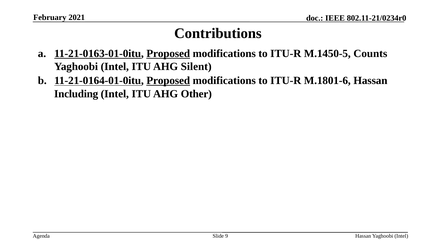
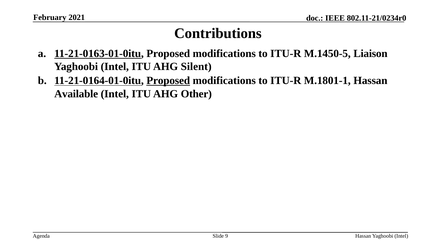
Proposed at (168, 53) underline: present -> none
Counts: Counts -> Liaison
M.1801-6: M.1801-6 -> M.1801-1
Including: Including -> Available
